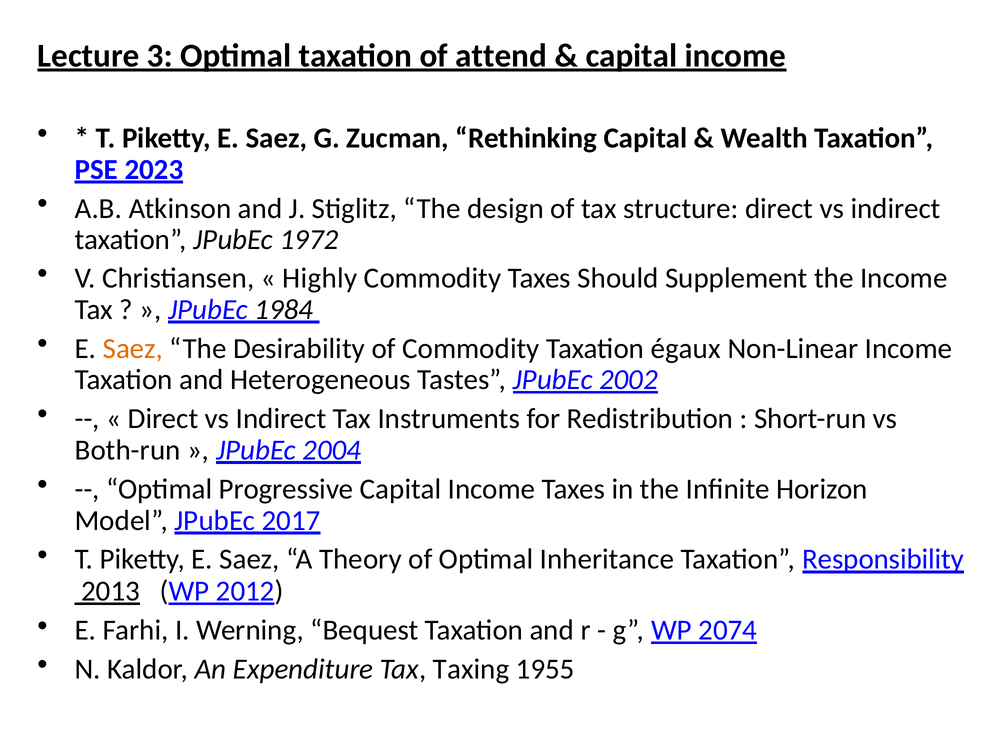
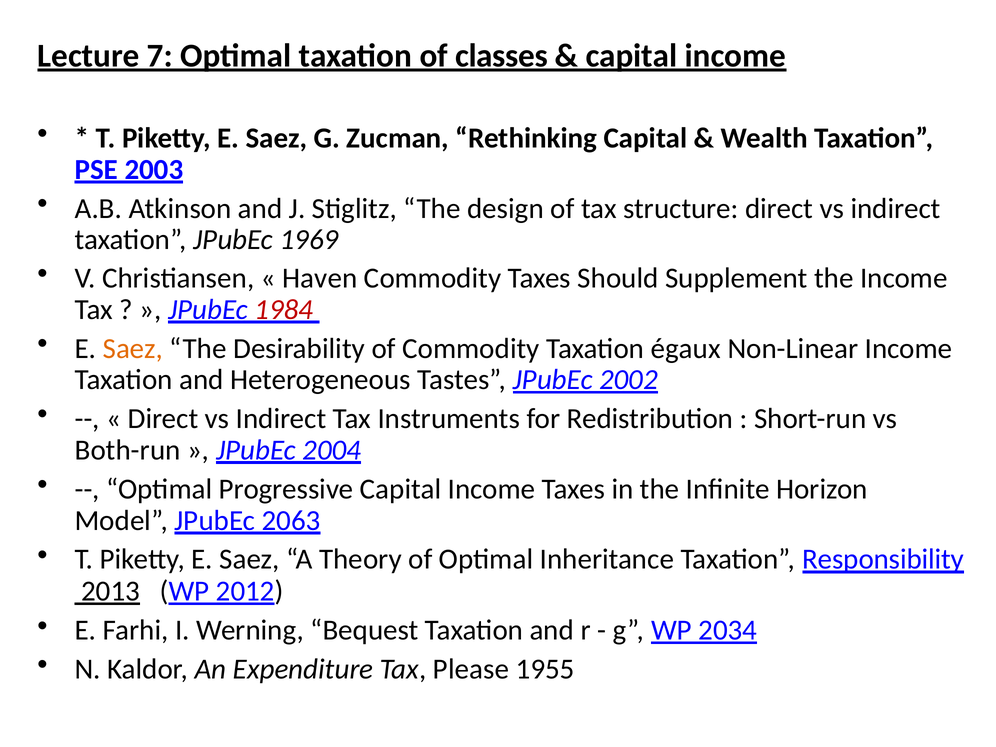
3: 3 -> 7
attend: attend -> classes
2023: 2023 -> 2003
1972: 1972 -> 1969
Highly: Highly -> Haven
1984 colour: black -> red
2017: 2017 -> 2063
2074: 2074 -> 2034
Taxing: Taxing -> Please
